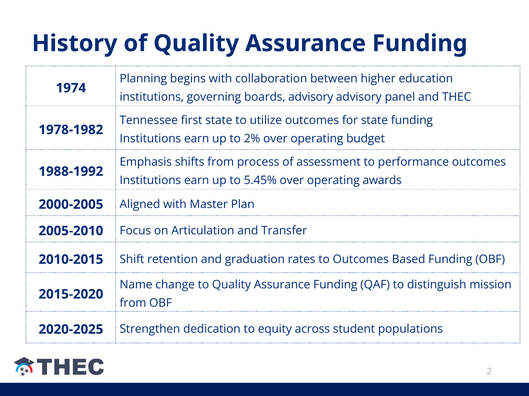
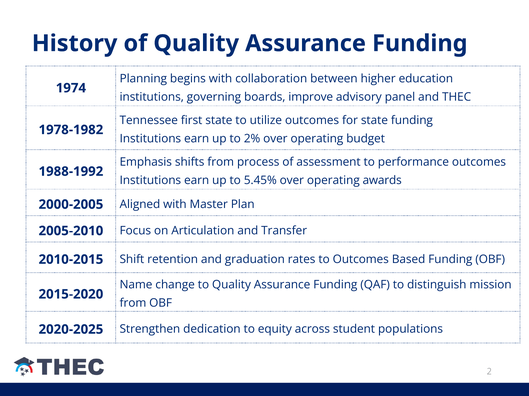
boards advisory: advisory -> improve
